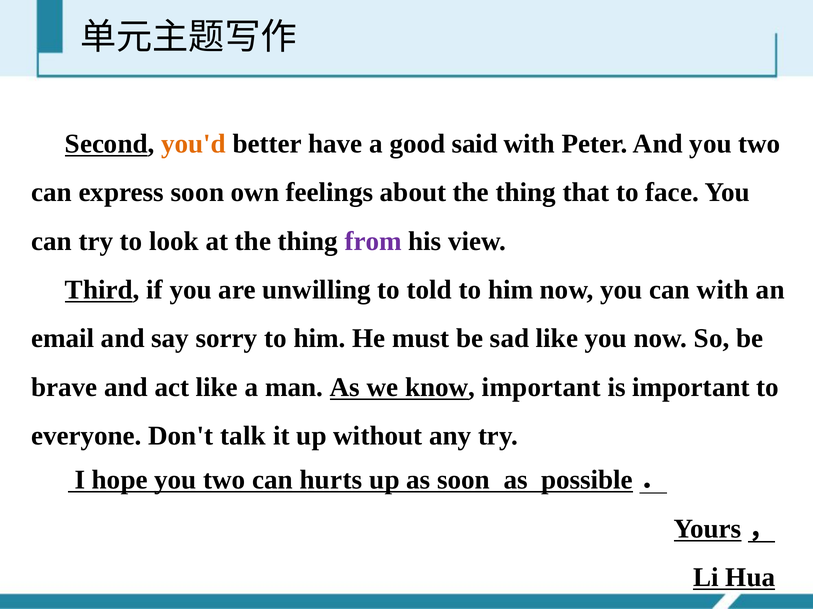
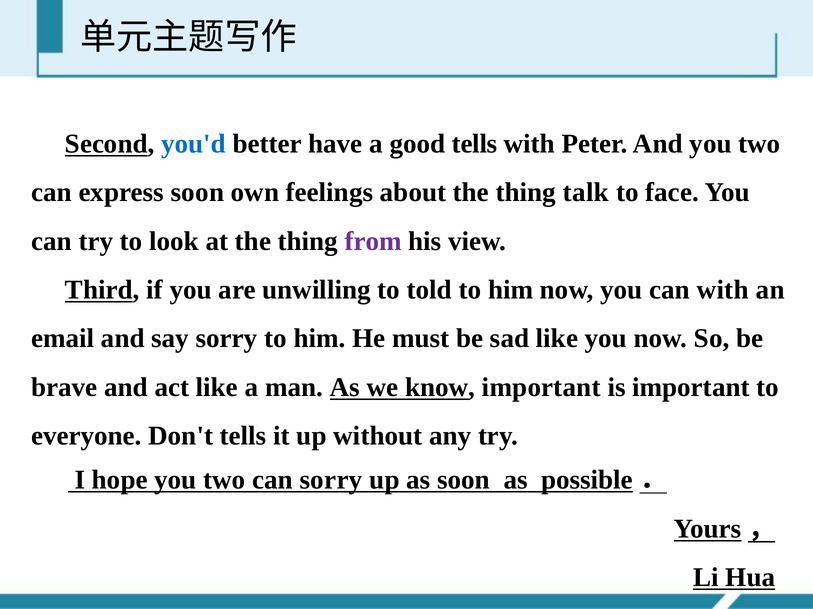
you'd colour: orange -> blue
good said: said -> tells
that: that -> talk
Don't talk: talk -> tells
can hurts: hurts -> sorry
